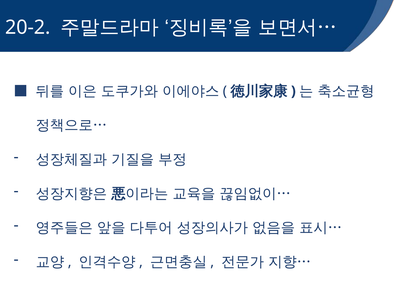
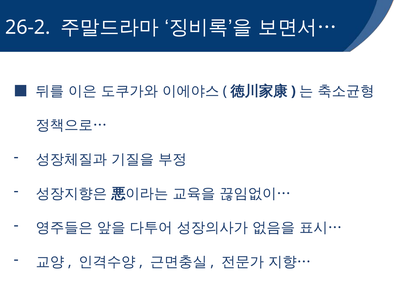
20-2: 20-2 -> 26-2
